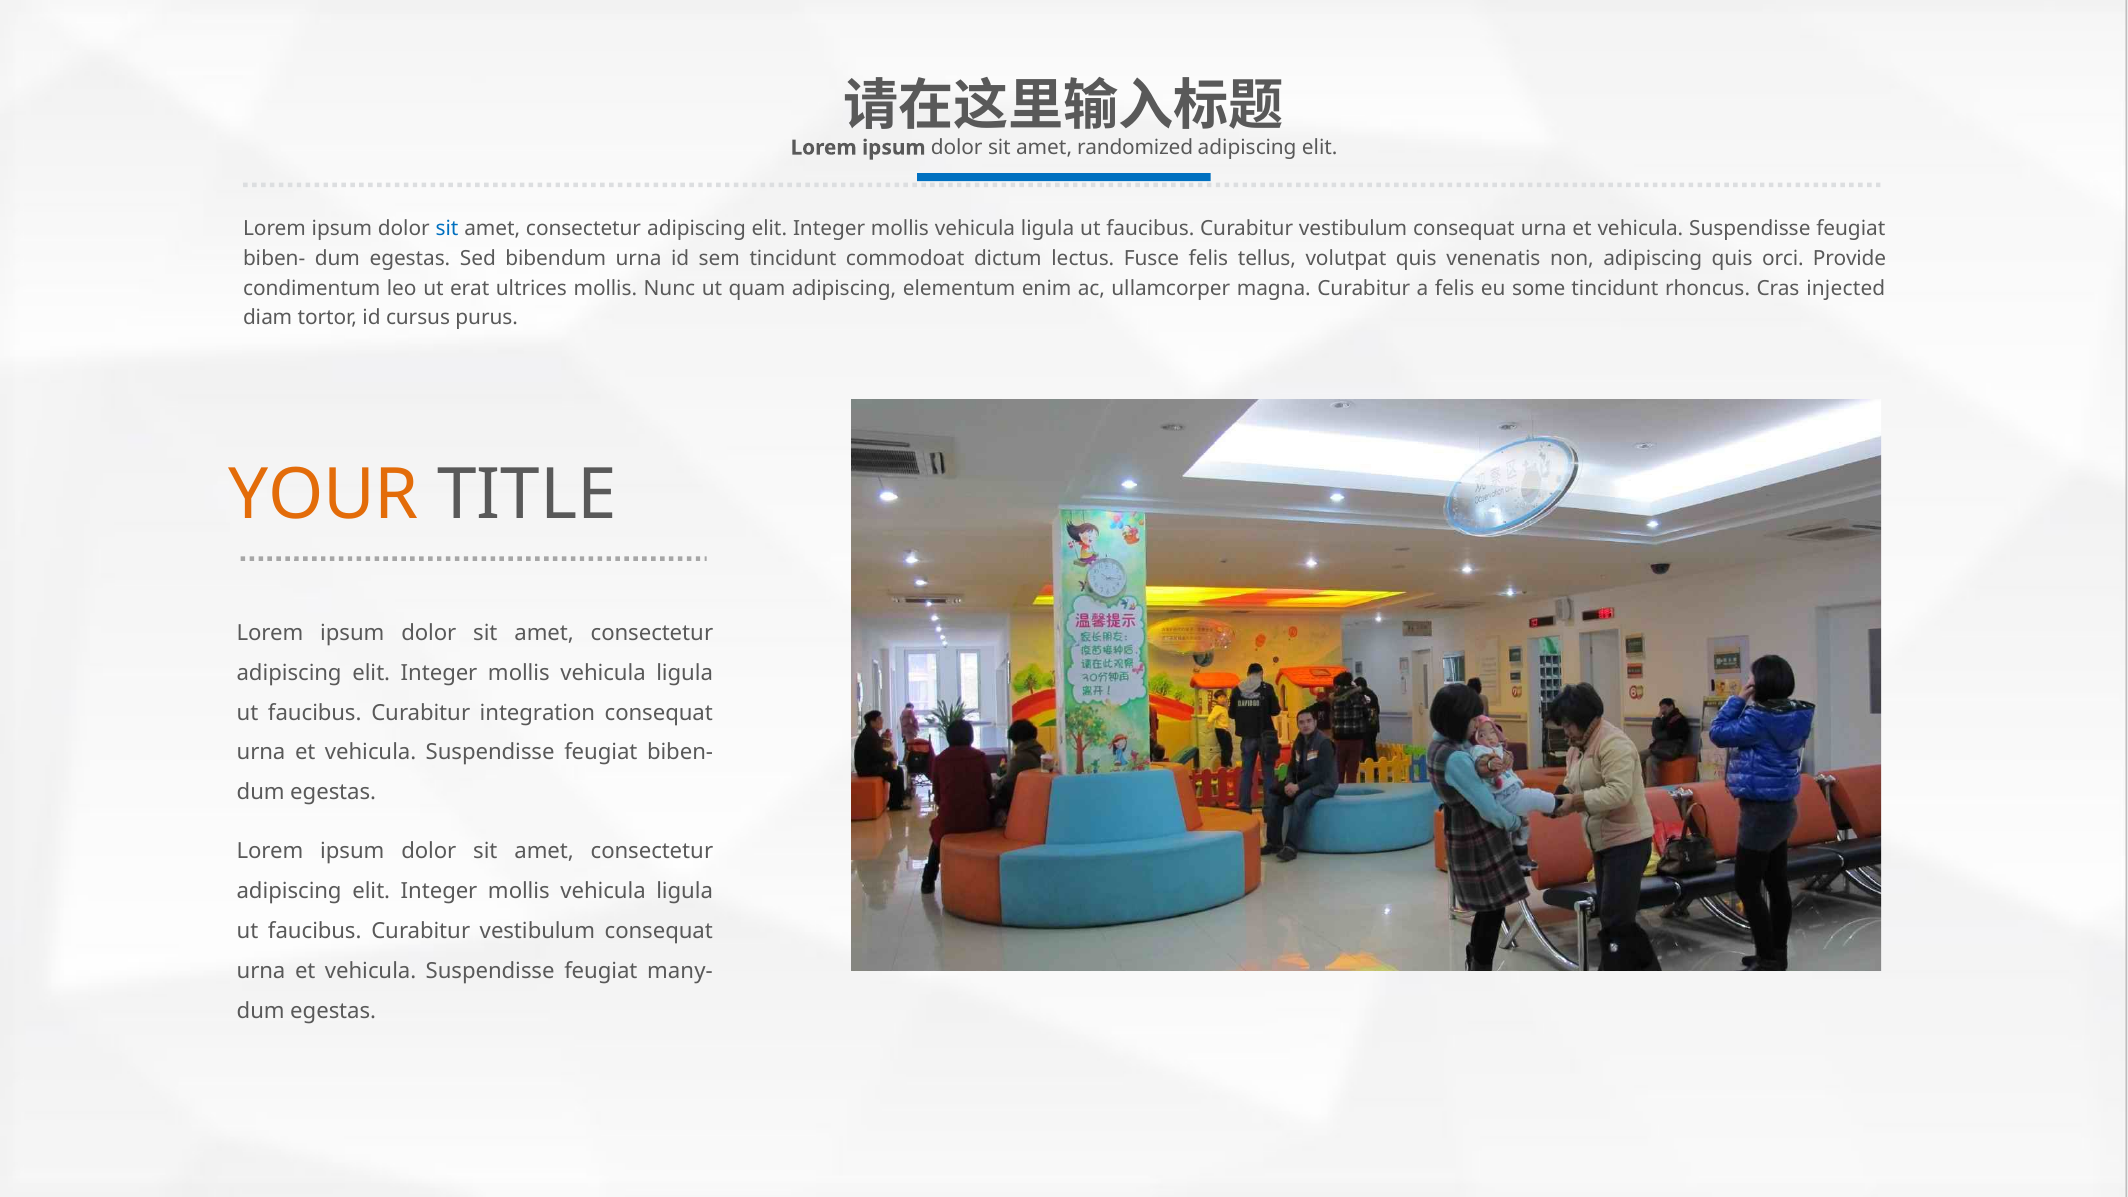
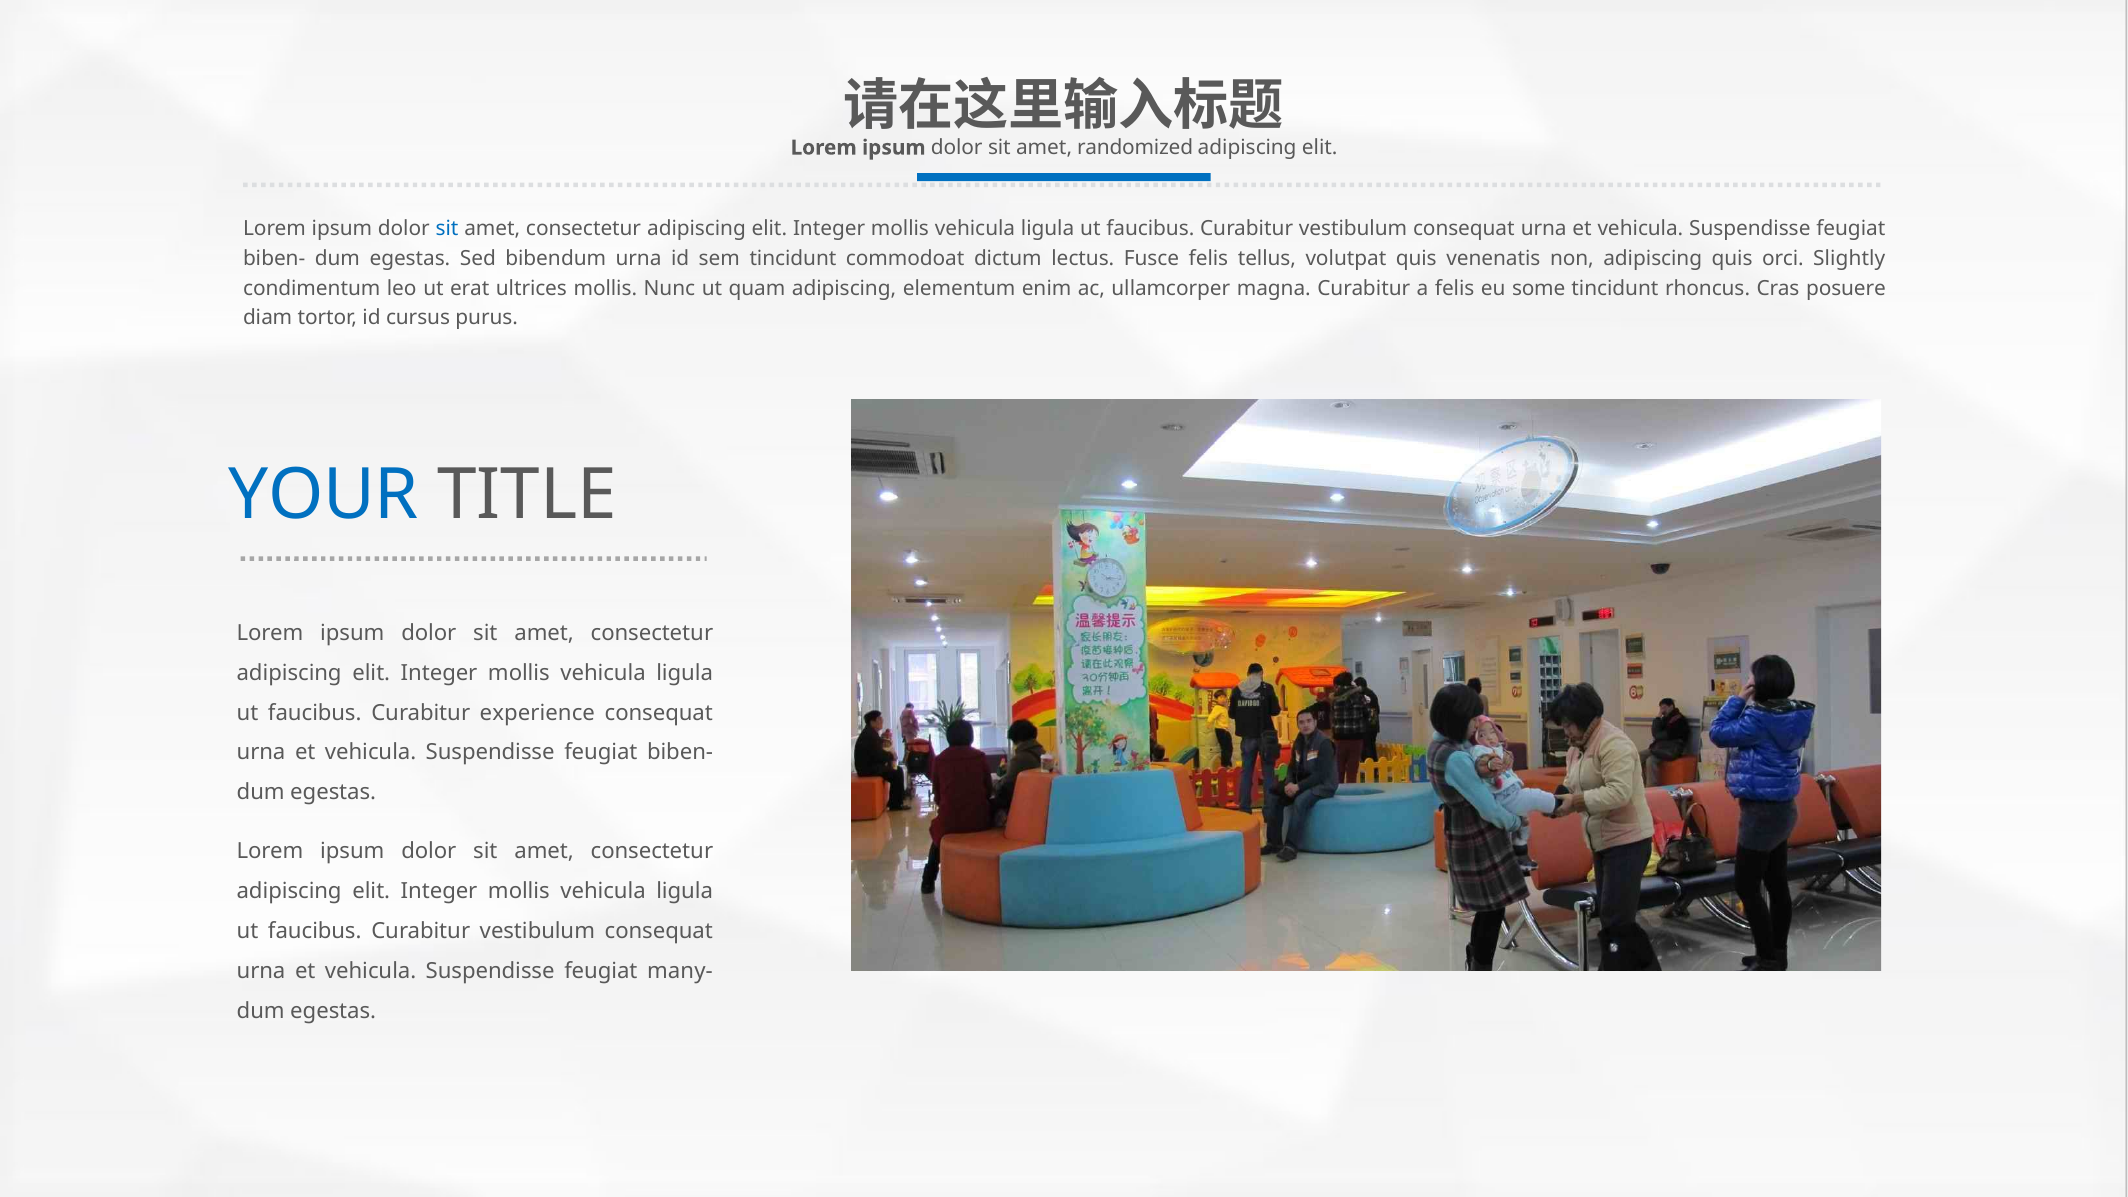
Provide: Provide -> Slightly
injected: injected -> posuere
YOUR colour: orange -> blue
integration: integration -> experience
